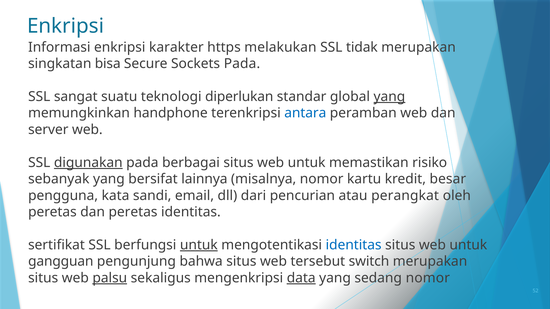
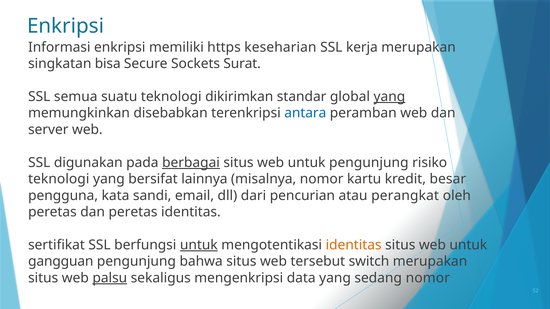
karakter: karakter -> memiliki
melakukan: melakukan -> keseharian
tidak: tidak -> kerja
Sockets Pada: Pada -> Surat
sangat: sangat -> semua
diperlukan: diperlukan -> dikirimkan
handphone: handphone -> disebabkan
digunakan underline: present -> none
berbagai underline: none -> present
untuk memastikan: memastikan -> pengunjung
sebanyak at (59, 179): sebanyak -> teknologi
identitas at (354, 245) colour: blue -> orange
data underline: present -> none
